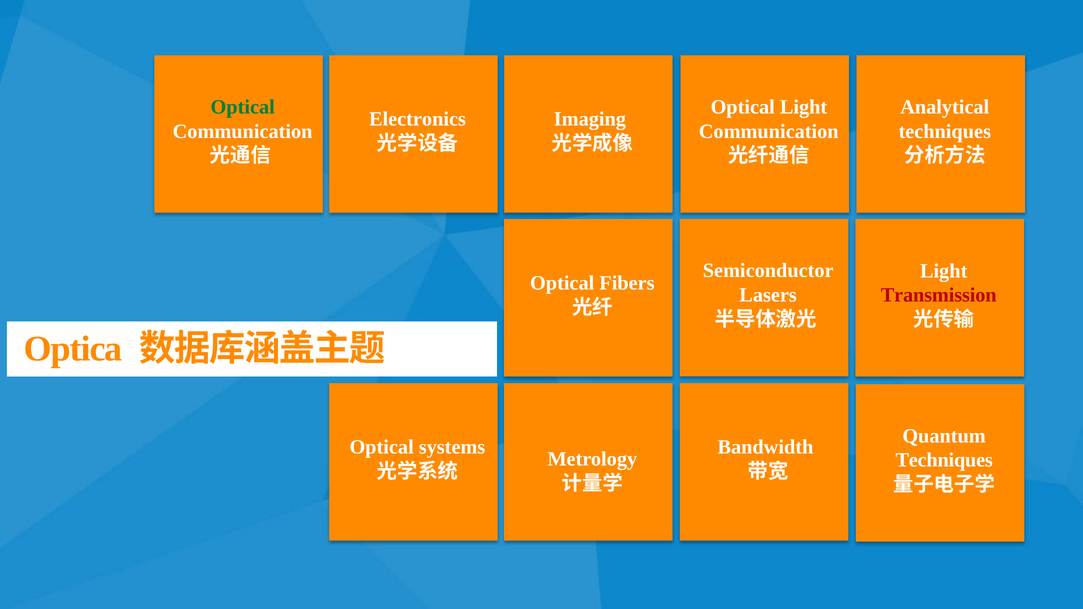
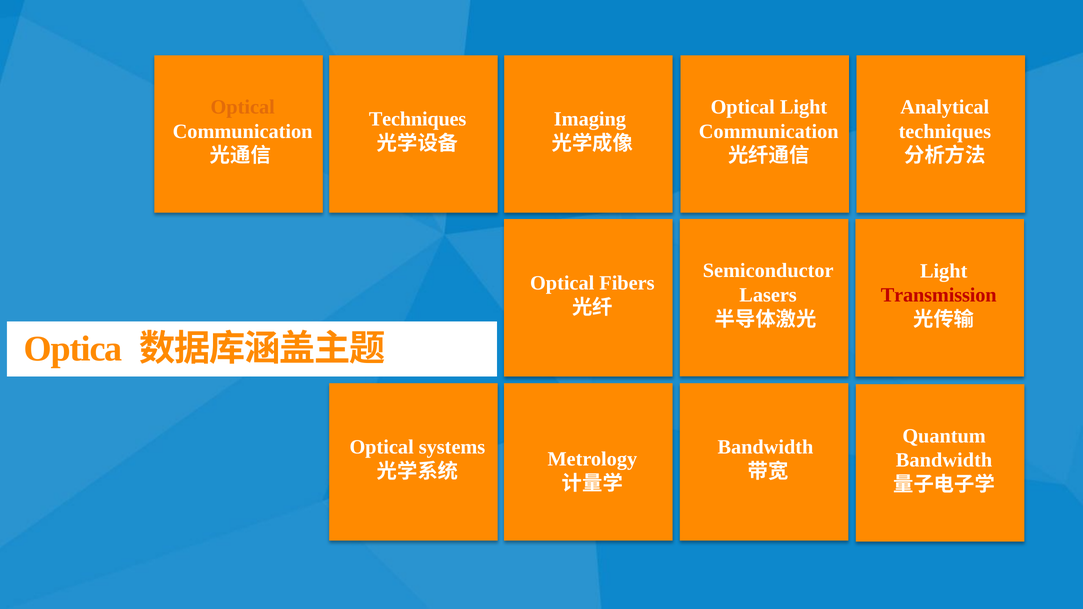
Optical at (243, 107) colour: green -> orange
Electronics at (418, 119): Electronics -> Techniques
Techniques at (944, 460): Techniques -> Bandwidth
